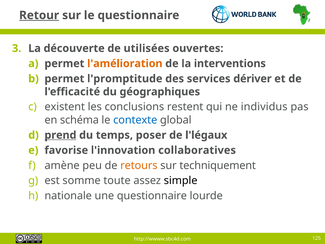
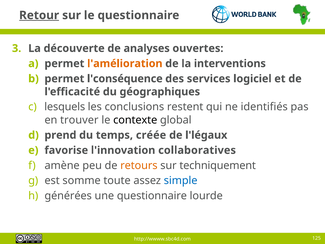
utilisées: utilisées -> analyses
l'promptitude: l'promptitude -> l'conséquence
dériver: dériver -> logiciel
existent: existent -> lesquels
individus: individus -> identifiés
schéma: schéma -> trouver
contexte colour: blue -> black
prend underline: present -> none
poser: poser -> créée
simple colour: black -> blue
nationale: nationale -> générées
